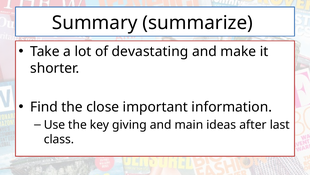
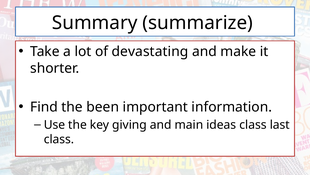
close: close -> been
ideas after: after -> class
